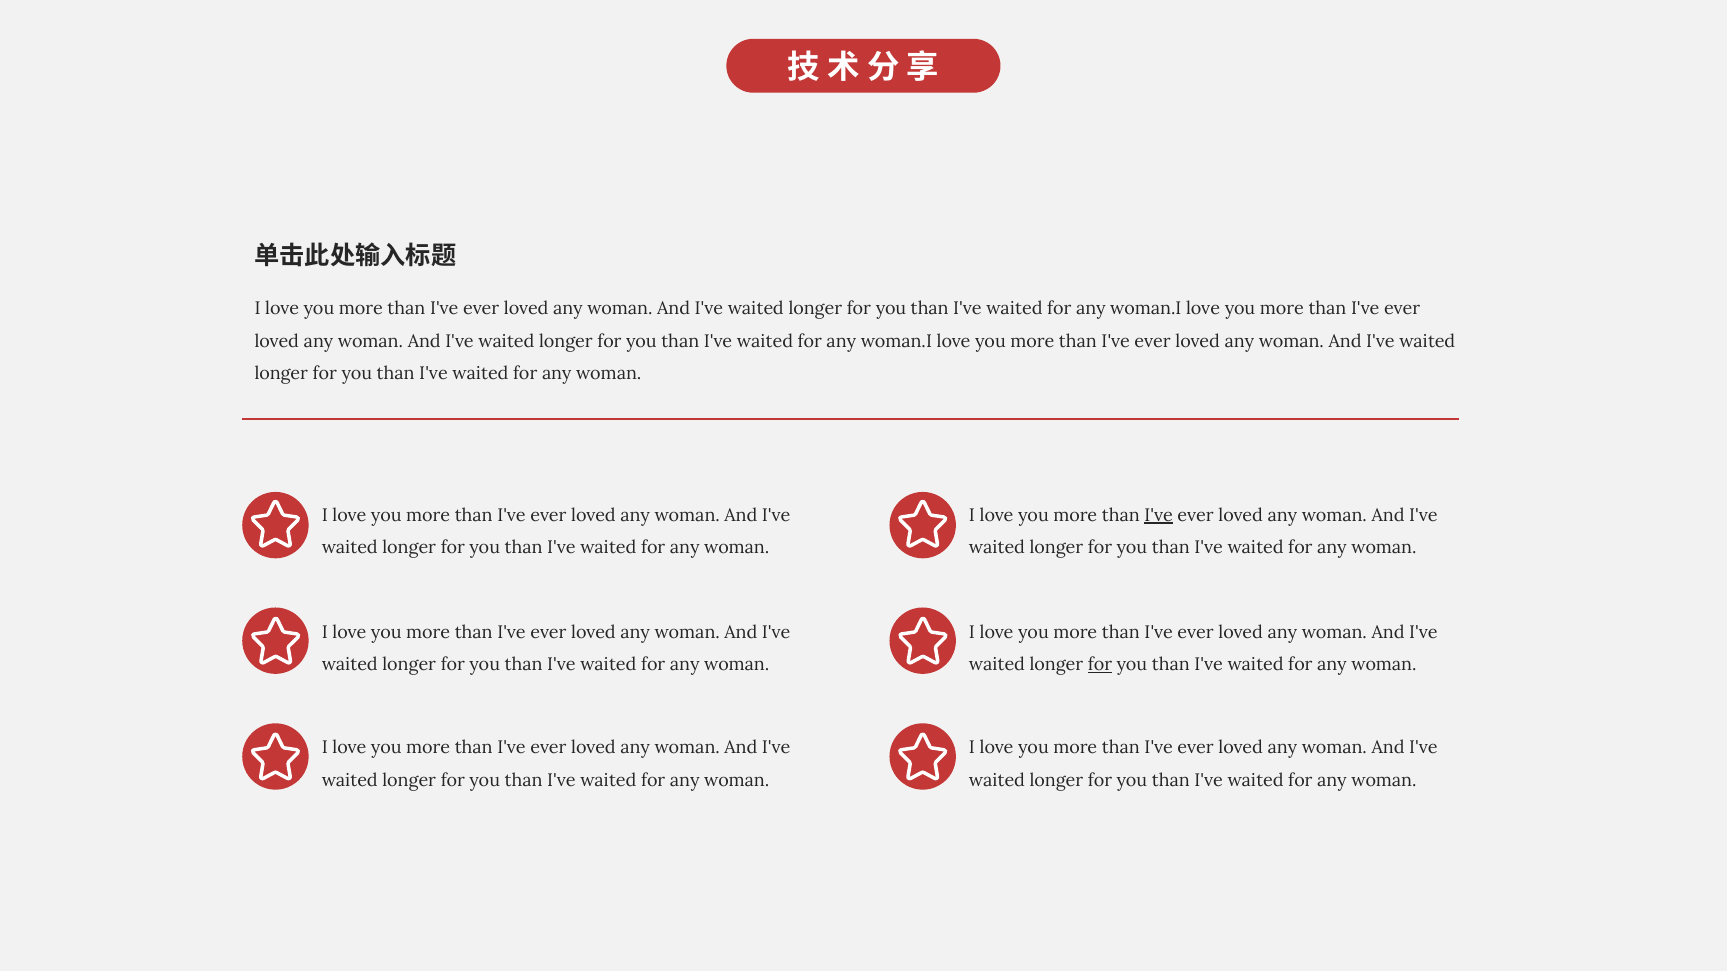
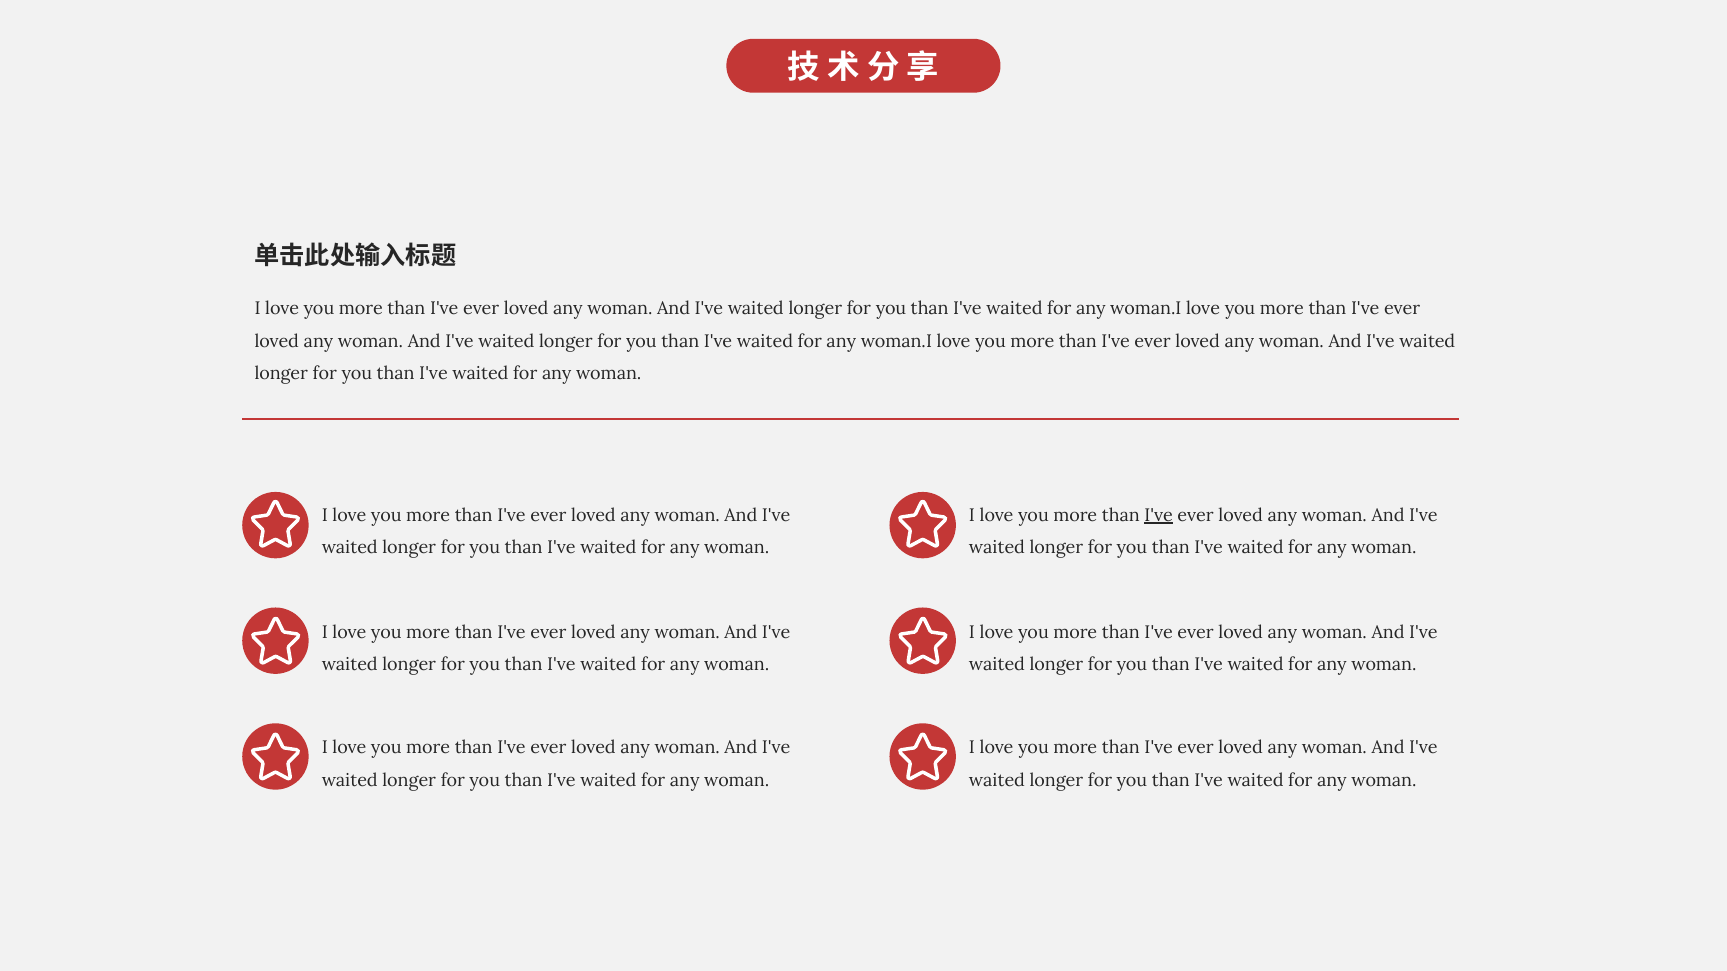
for at (1100, 665) underline: present -> none
